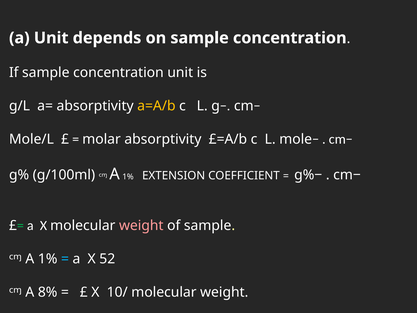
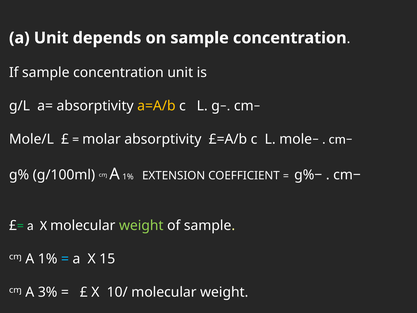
weight at (141, 225) colour: pink -> light green
52: 52 -> 15
8%: 8% -> 3%
